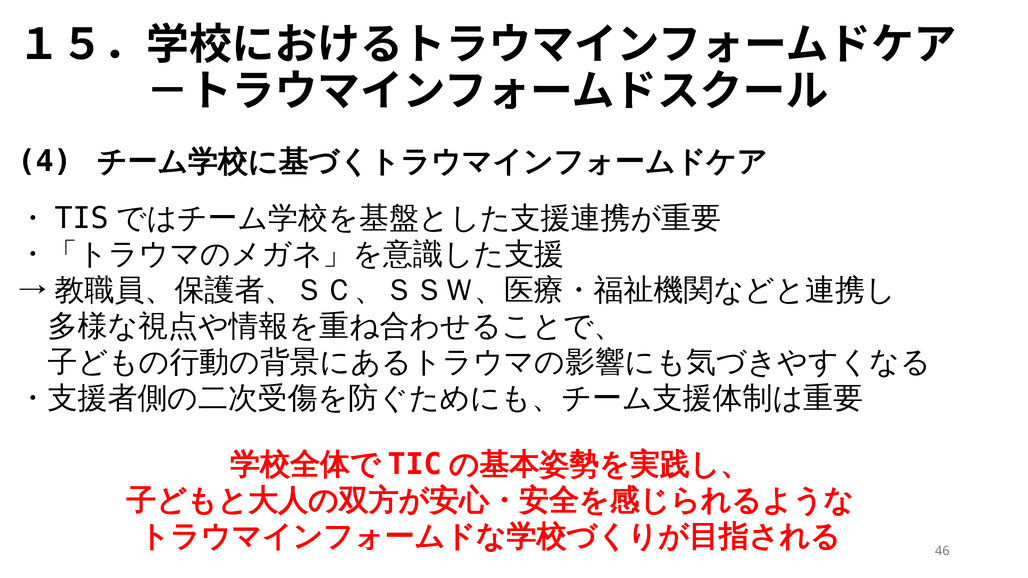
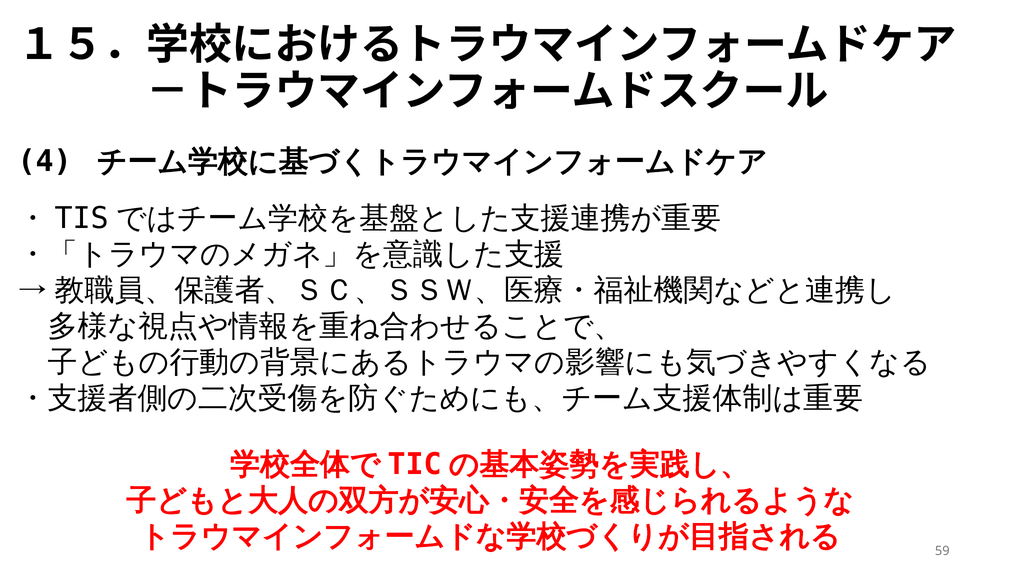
46: 46 -> 59
